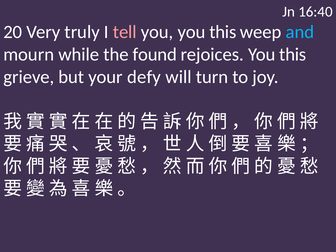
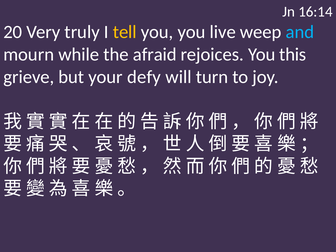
16:40: 16:40 -> 16:14
tell colour: pink -> yellow
you you this: this -> live
found: found -> afraid
